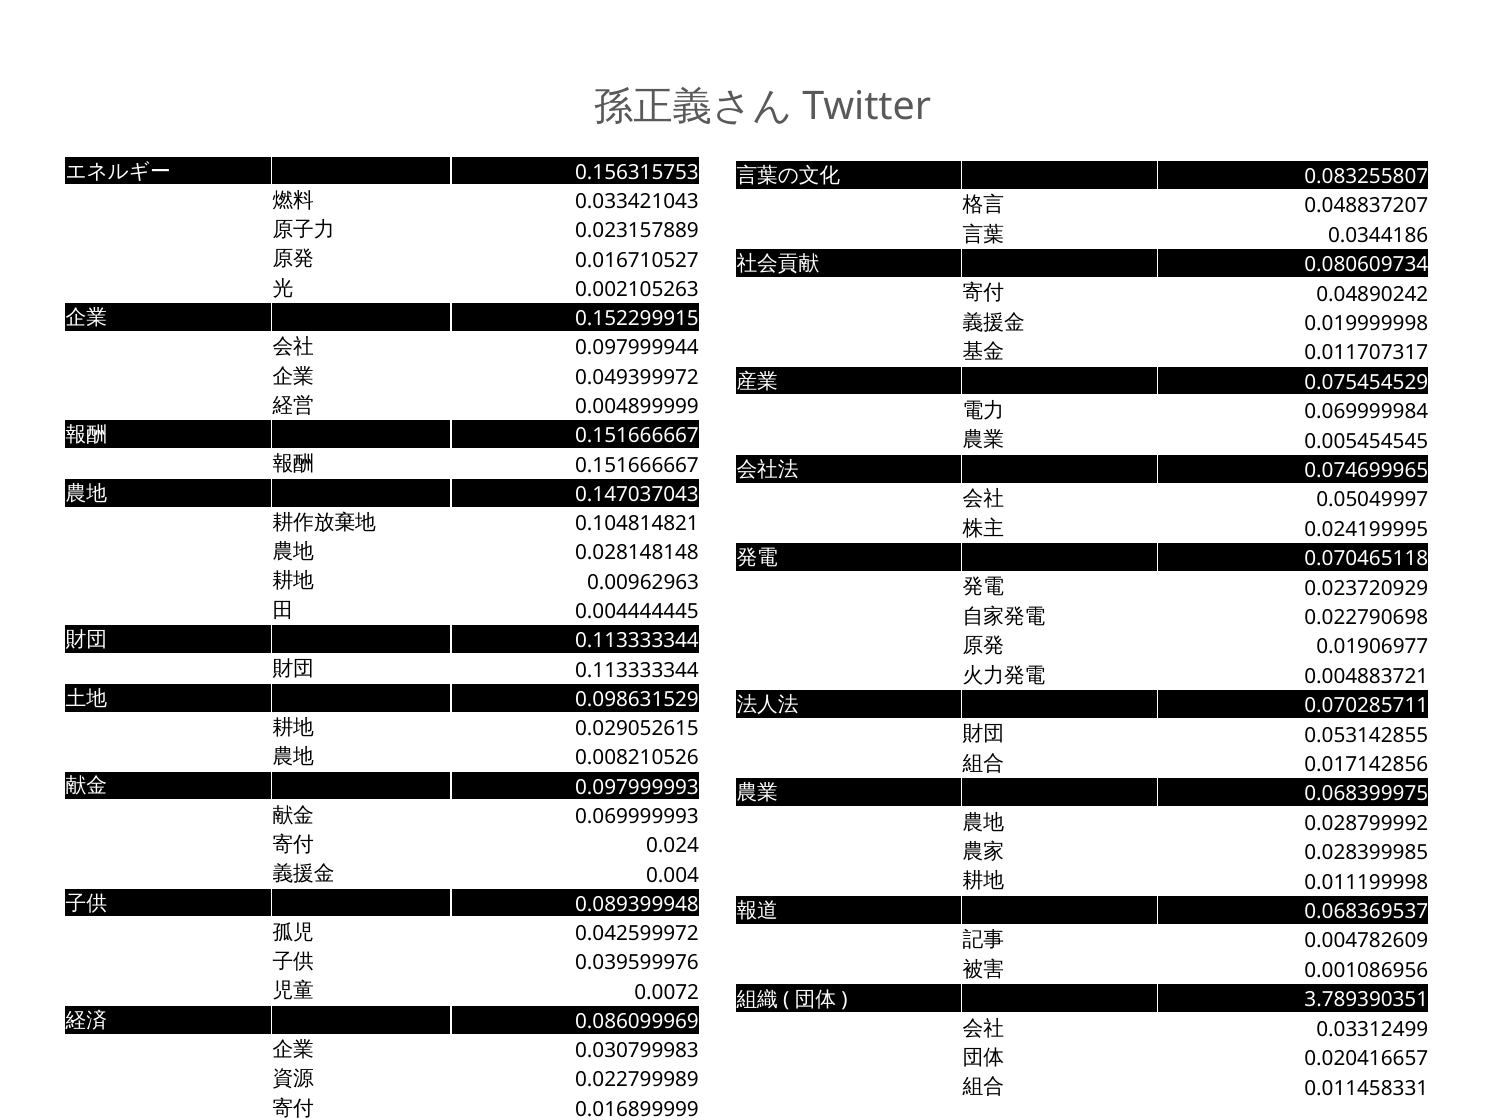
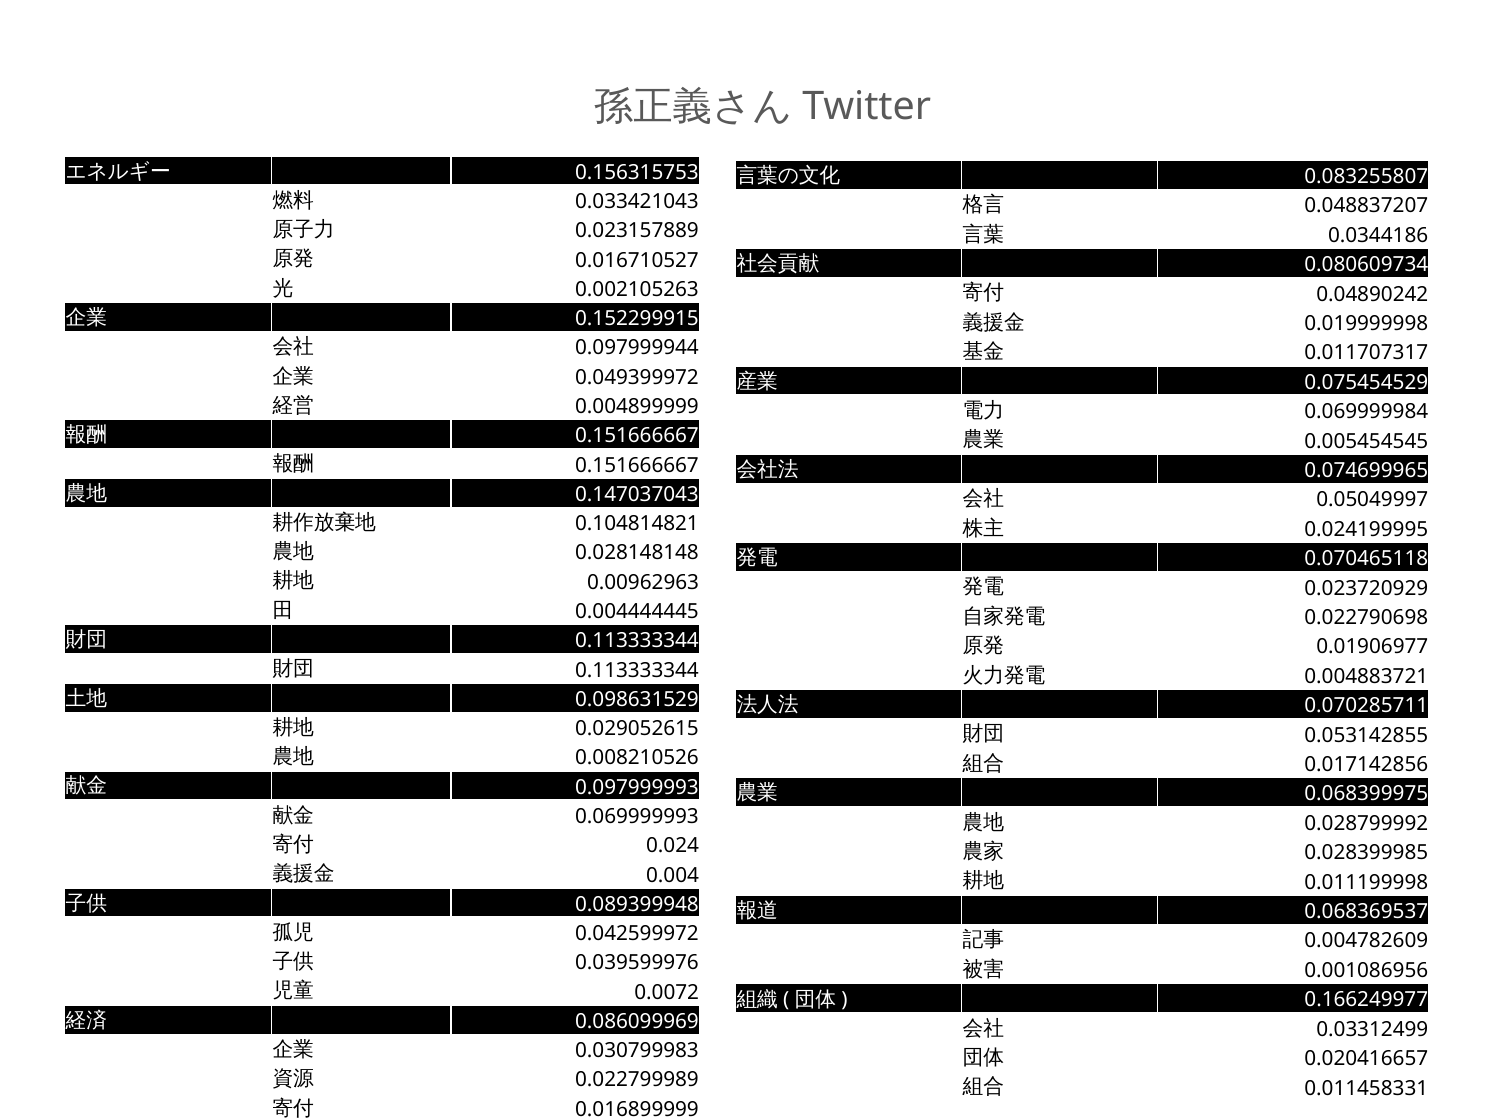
3.789390351: 3.789390351 -> 0.166249977
